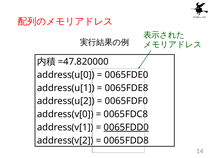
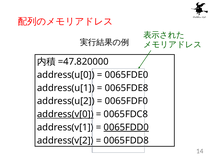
address(v[0 underline: none -> present
